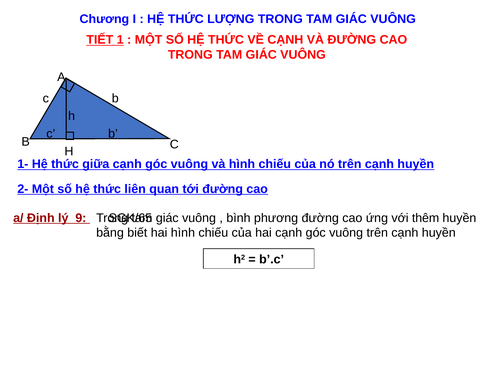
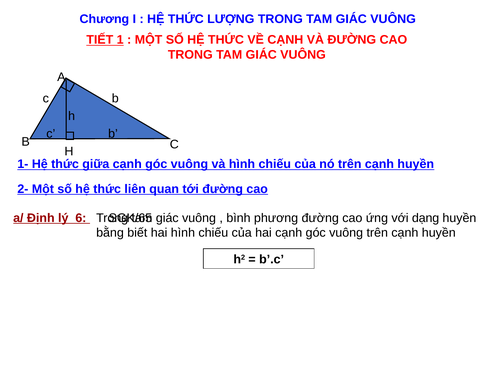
9: 9 -> 6
thêm: thêm -> dạng
